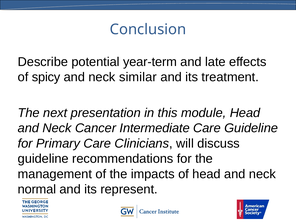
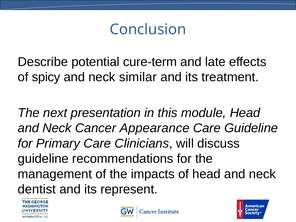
year-term: year-term -> cure-term
Intermediate: Intermediate -> Appearance
normal: normal -> dentist
